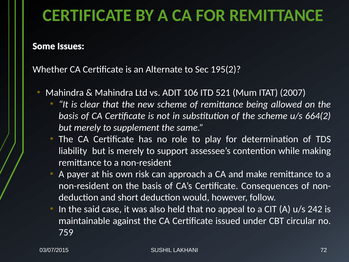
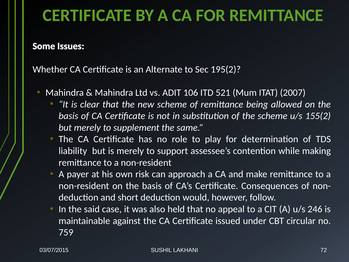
664(2: 664(2 -> 155(2
242: 242 -> 246
